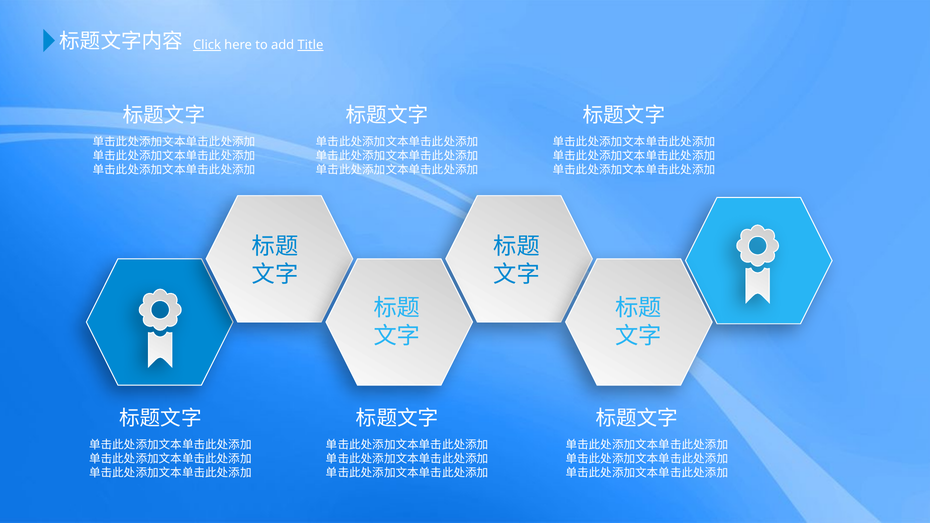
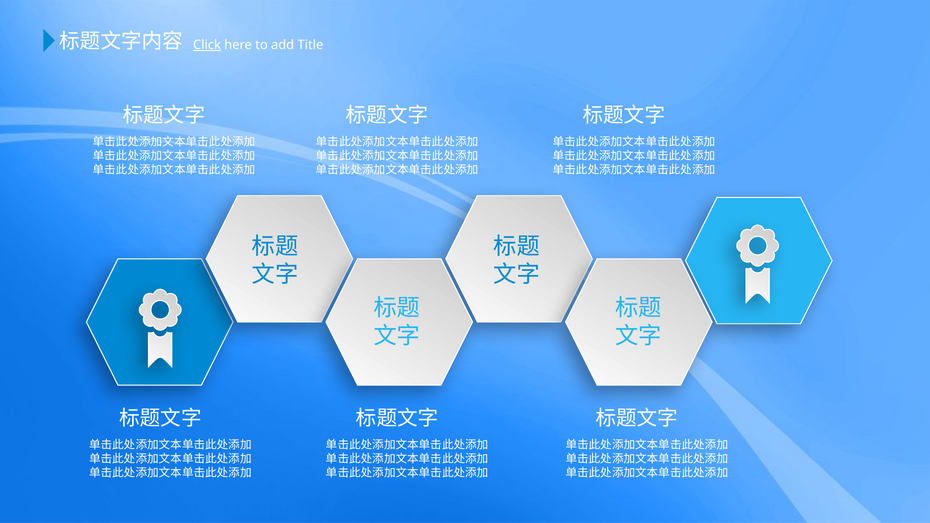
Title underline: present -> none
